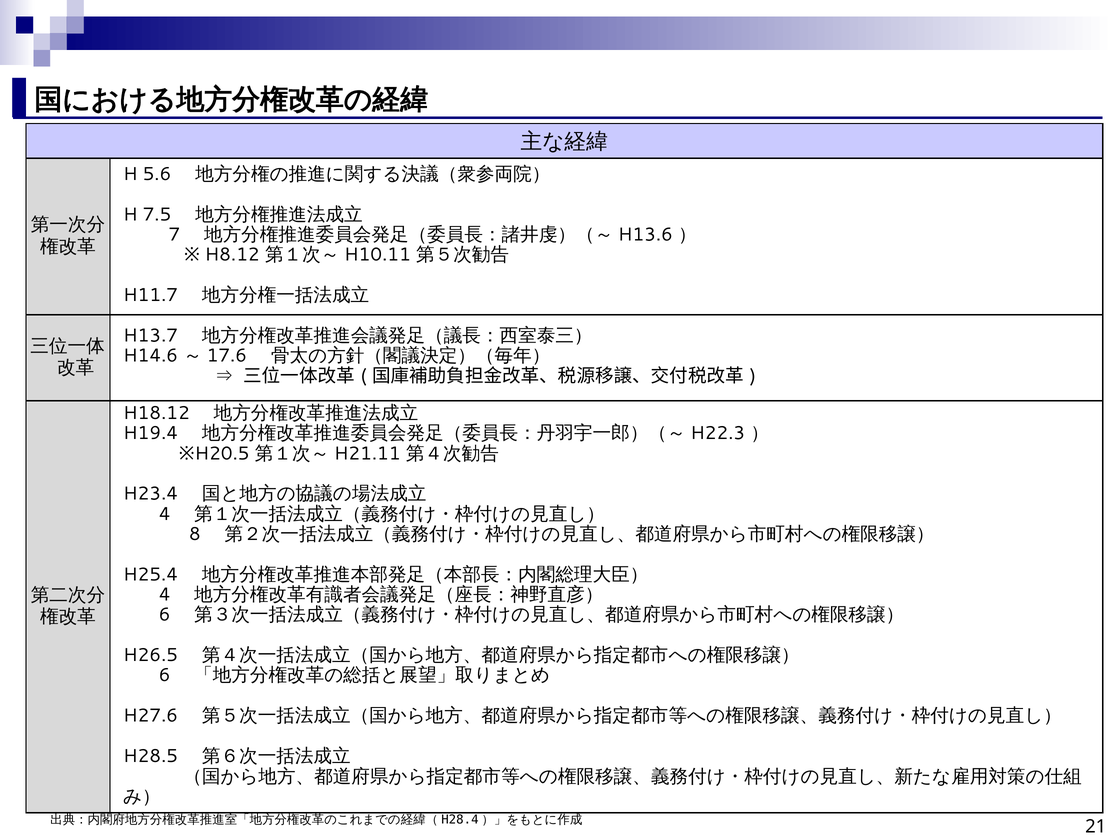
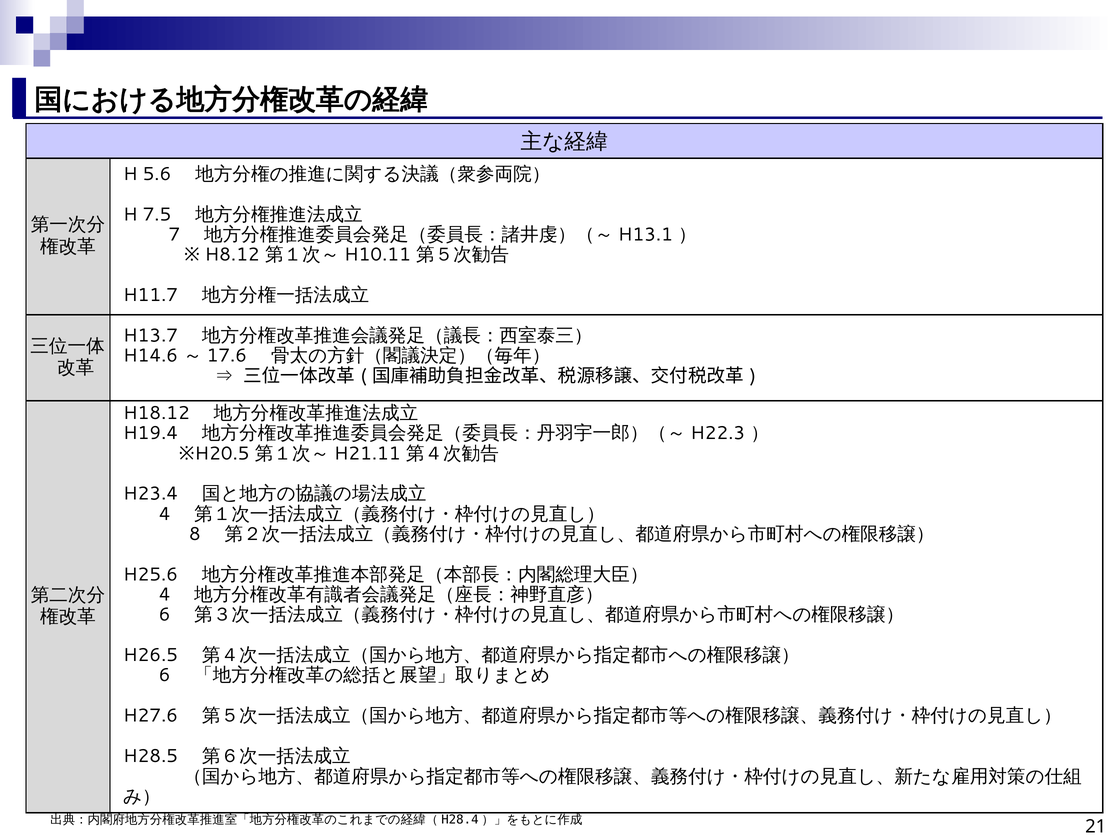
H13.6: H13.6 -> H13.1
H25.4: H25.4 -> H25.6
